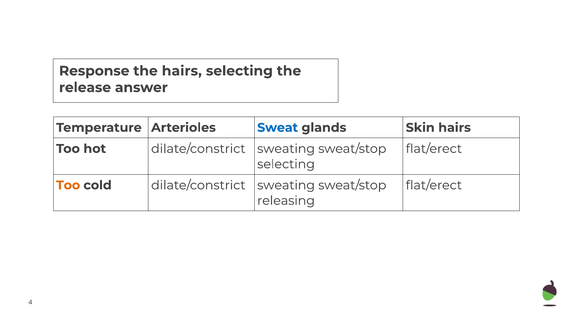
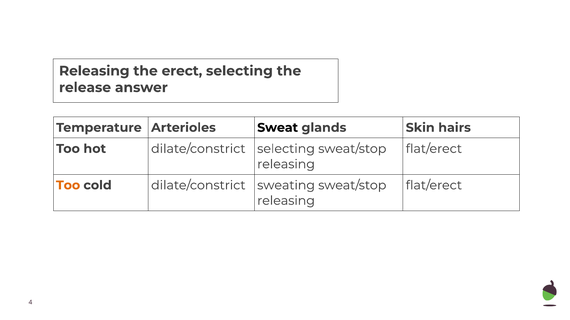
Response at (94, 71): Response -> Releasing
the hairs: hairs -> erect
Sweat colour: blue -> black
hot dilate/constrict sweating: sweating -> selecting
selecting at (286, 164): selecting -> releasing
